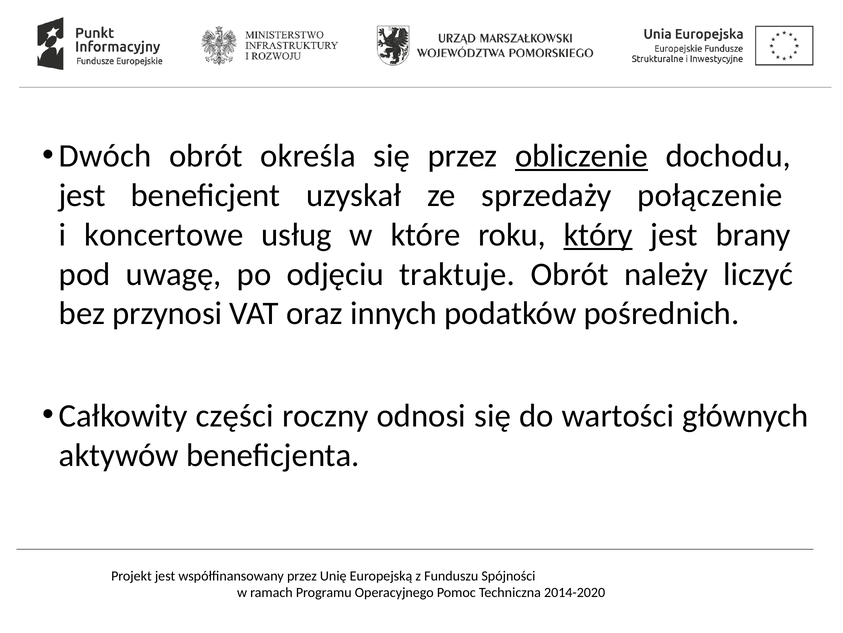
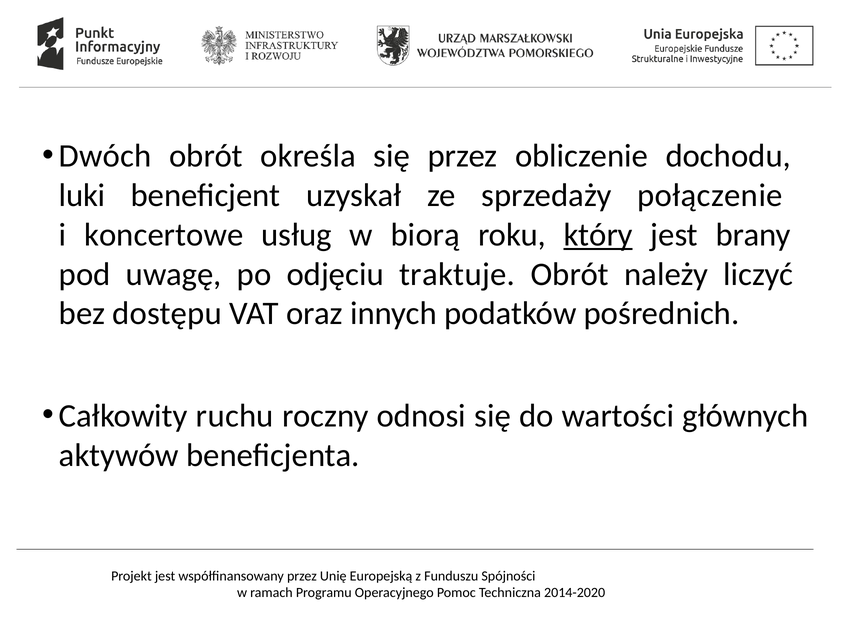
obliczenie underline: present -> none
jest at (82, 195): jest -> luki
które: które -> biorą
przynosi: przynosi -> dostępu
części: części -> ruchu
